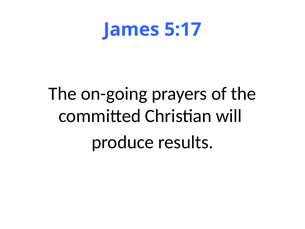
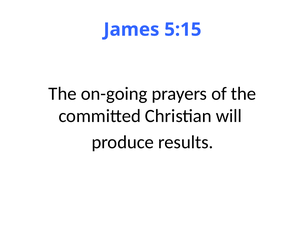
5:17: 5:17 -> 5:15
